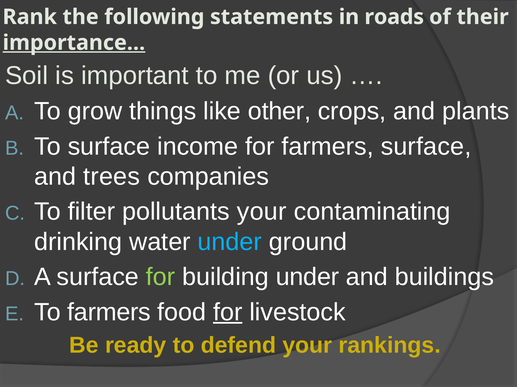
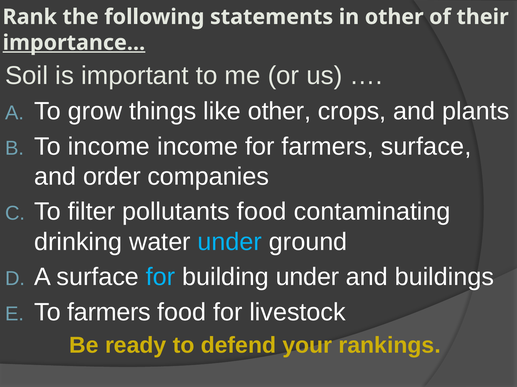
in roads: roads -> other
To surface: surface -> income
trees: trees -> order
pollutants your: your -> food
for at (161, 277) colour: light green -> light blue
for at (228, 313) underline: present -> none
